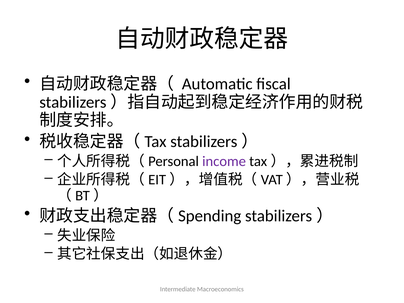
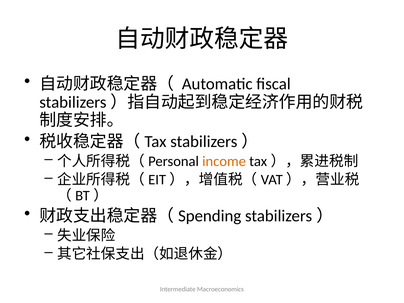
income colour: purple -> orange
